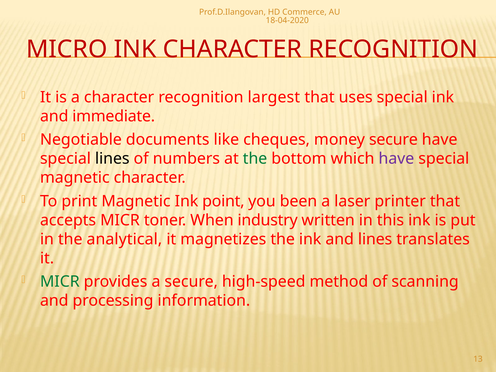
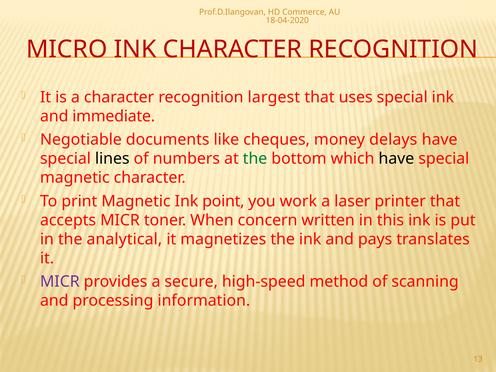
money secure: secure -> delays
have at (396, 159) colour: purple -> black
been: been -> work
industry: industry -> concern
and lines: lines -> pays
MICR at (60, 282) colour: green -> purple
